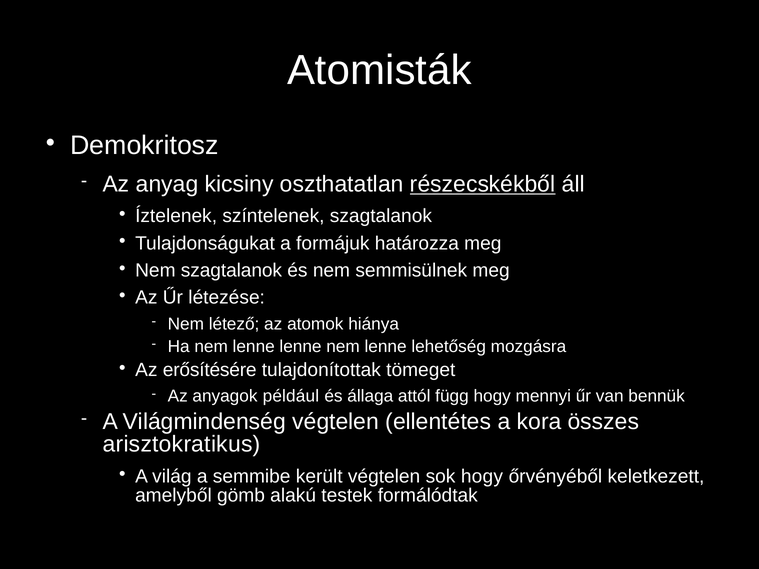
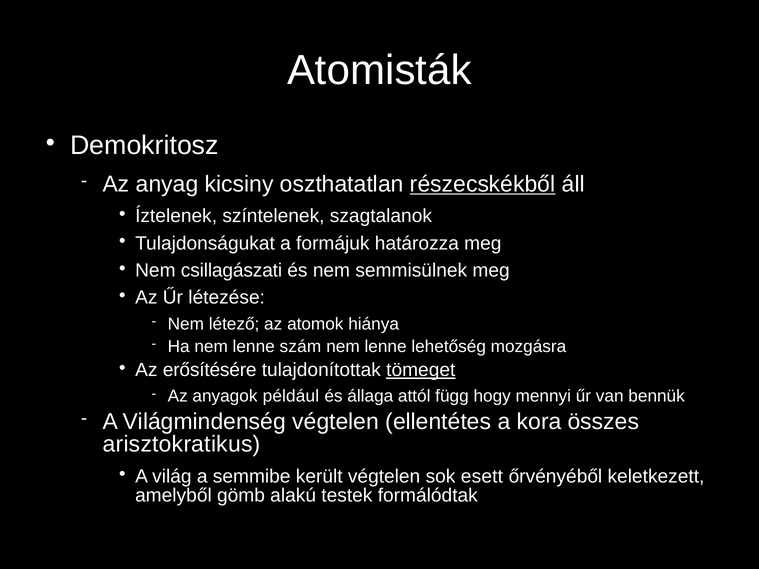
Nem szagtalanok: szagtalanok -> csillagászati
lenne lenne: lenne -> szám
tömeget underline: none -> present
sok hogy: hogy -> esett
